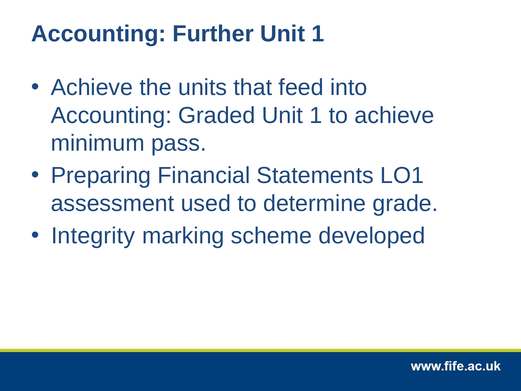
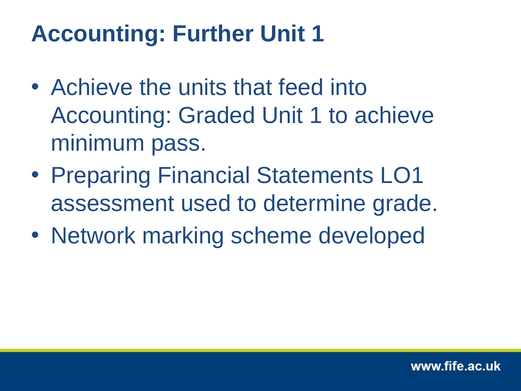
Integrity: Integrity -> Network
